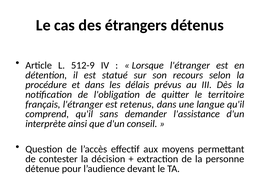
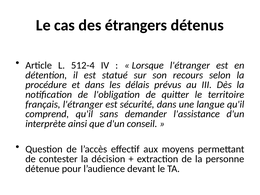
512-9: 512-9 -> 512-4
retenus: retenus -> sécurité
